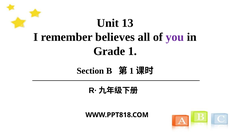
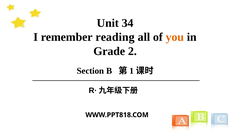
13: 13 -> 34
believes: believes -> reading
you colour: purple -> orange
Grade 1: 1 -> 2
